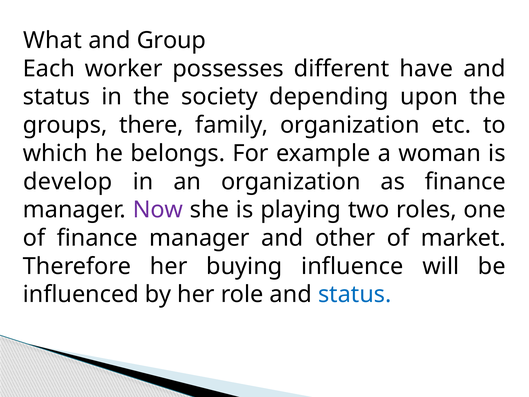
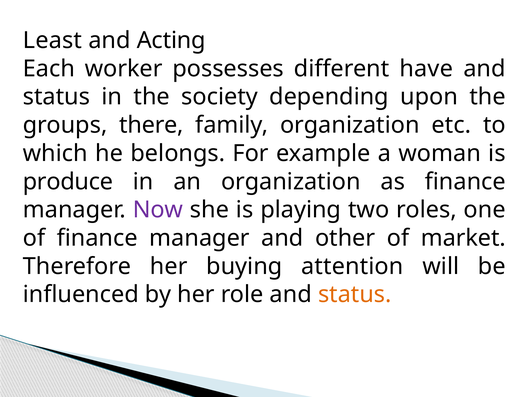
What: What -> Least
Group: Group -> Acting
develop: develop -> produce
influence: influence -> attention
status at (355, 294) colour: blue -> orange
